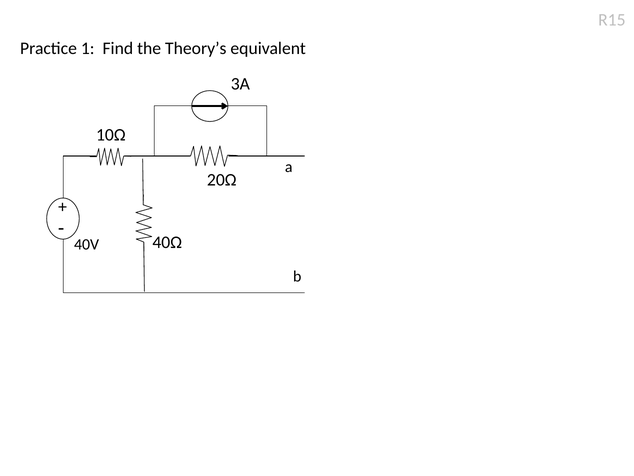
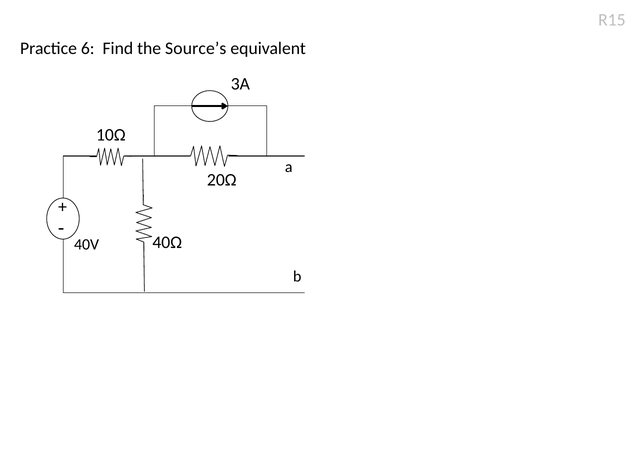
1: 1 -> 6
Theory’s: Theory’s -> Source’s
